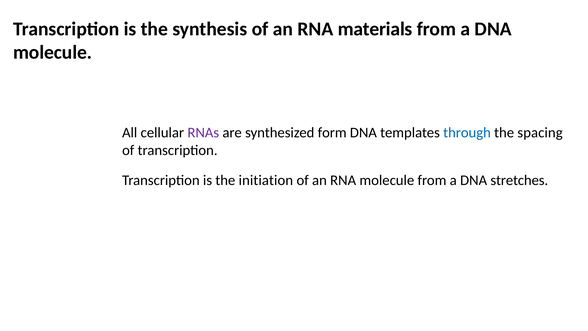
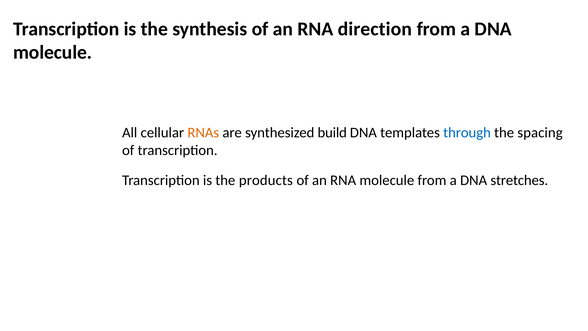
materials: materials -> direction
RNAs colour: purple -> orange
form: form -> build
initiation: initiation -> products
